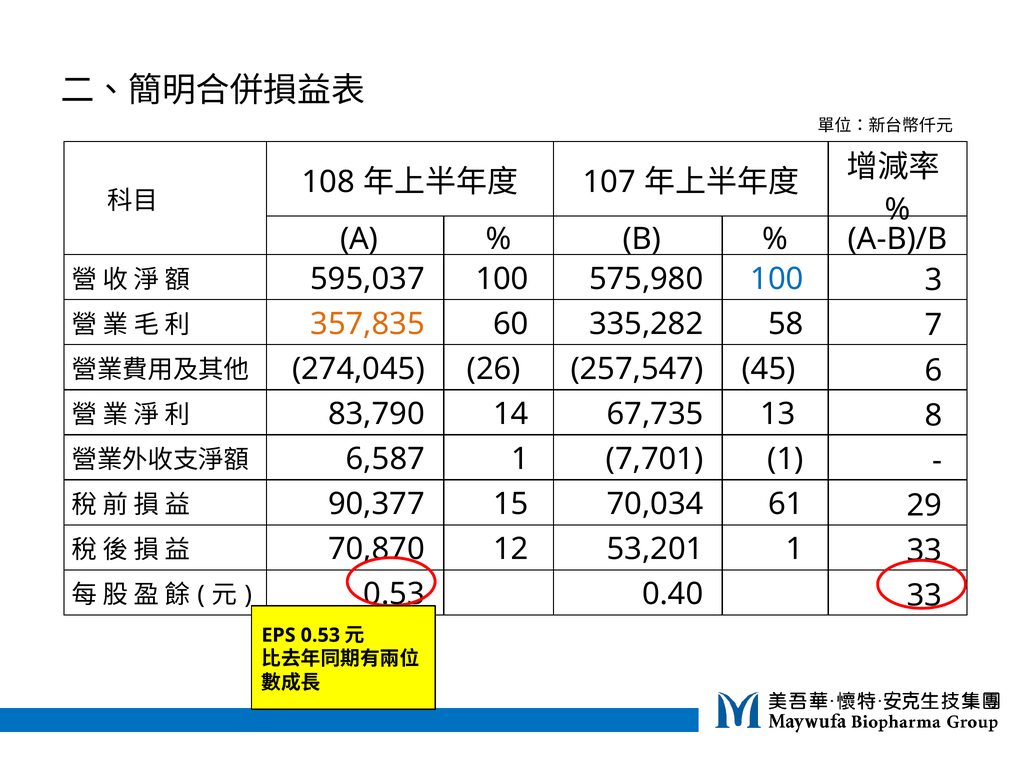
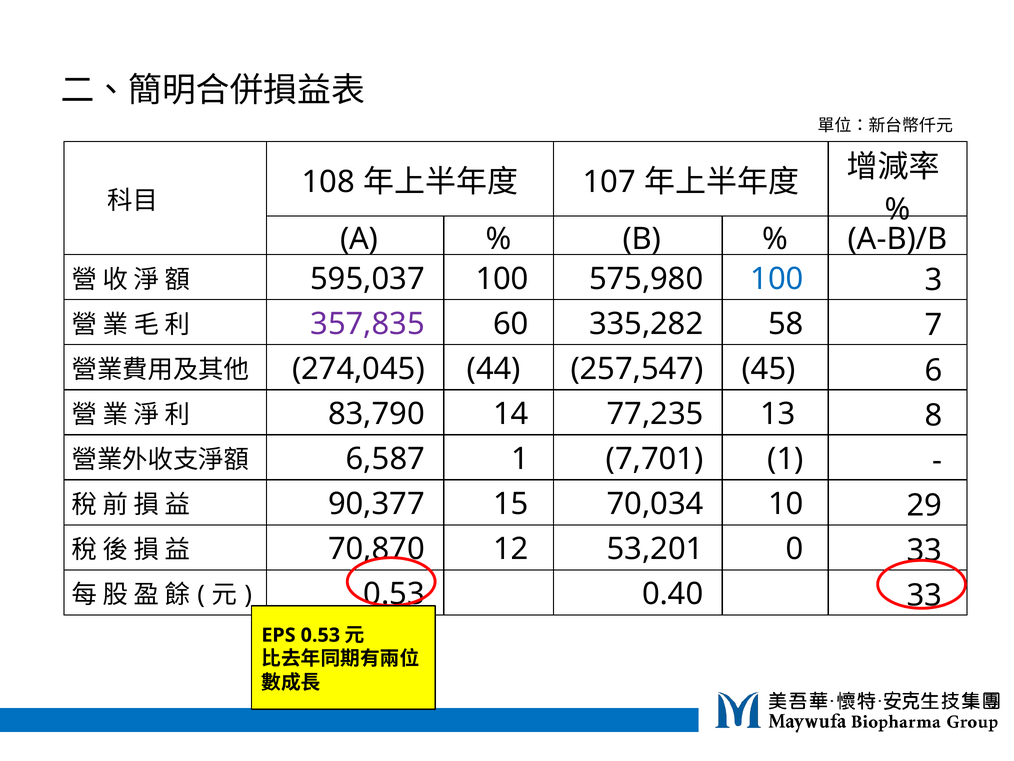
357,835 colour: orange -> purple
26: 26 -> 44
67,735: 67,735 -> 77,235
61: 61 -> 10
53,201 1: 1 -> 0
